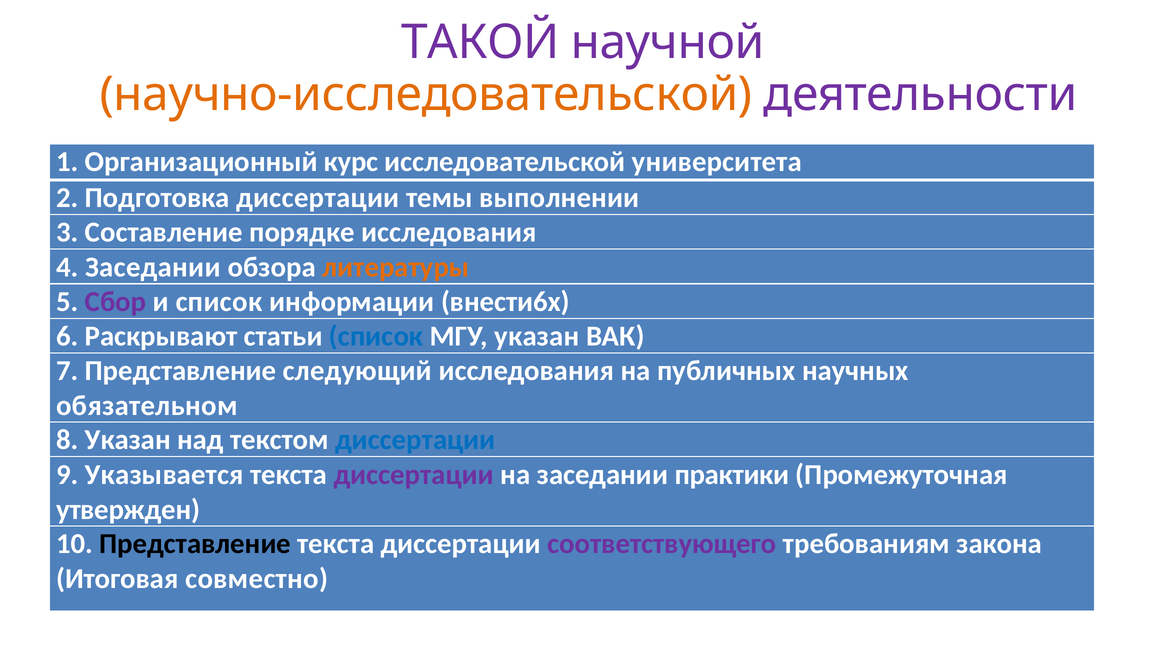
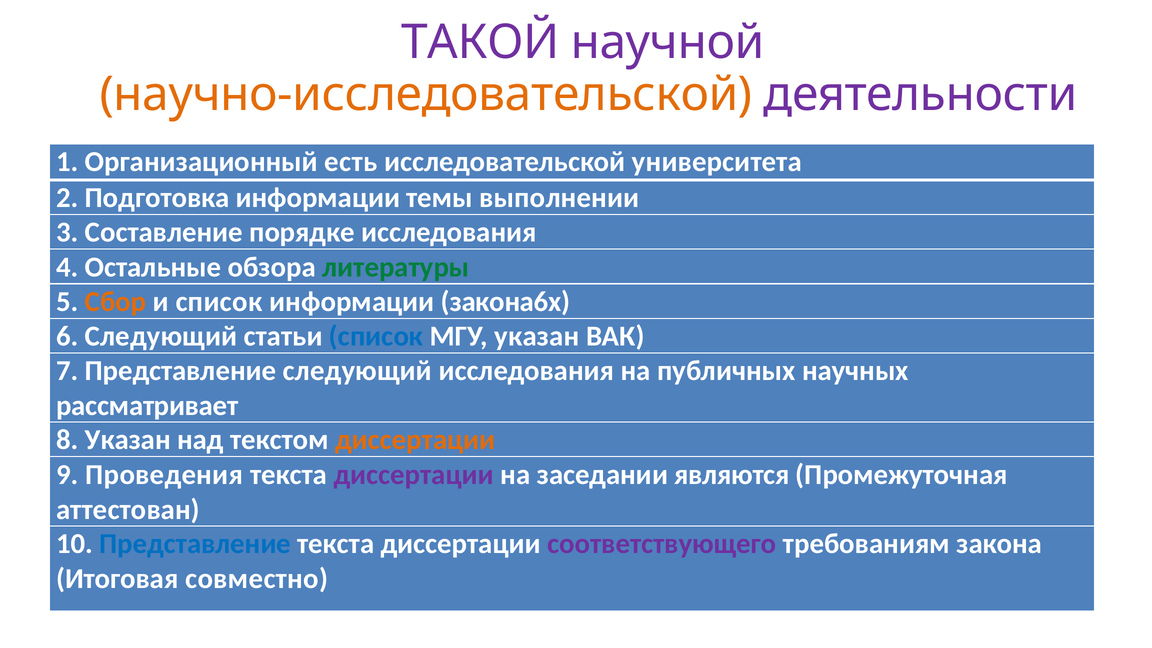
курс: курс -> есть
Подготовка диссертации: диссертации -> информации
4 Заседании: Заседании -> Остальные
литературы colour: orange -> green
Сбор colour: purple -> orange
внести6х: внести6х -> закона6х
6 Раскрывают: Раскрывают -> Следующий
обязательном: обязательном -> рассматривает
диссертации at (415, 440) colour: blue -> orange
Указывается: Указывается -> Проведения
практики: практики -> являются
утвержден: утвержден -> аттестован
Представление at (195, 544) colour: black -> blue
